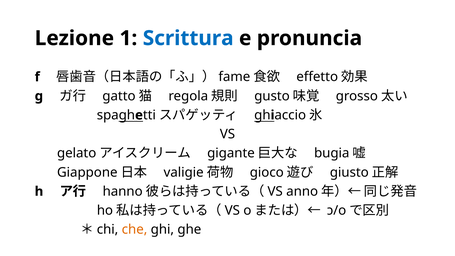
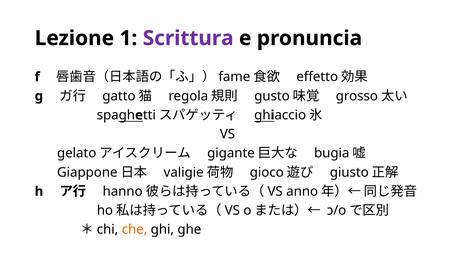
Scrittura colour: blue -> purple
